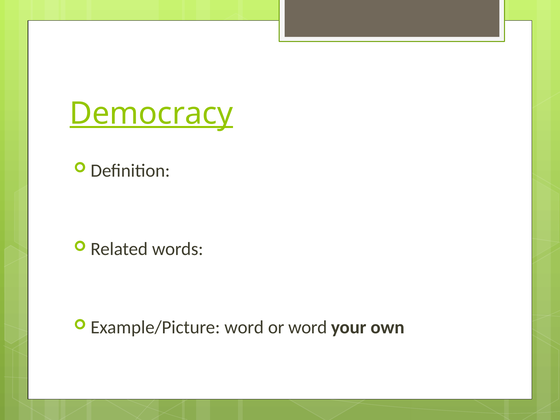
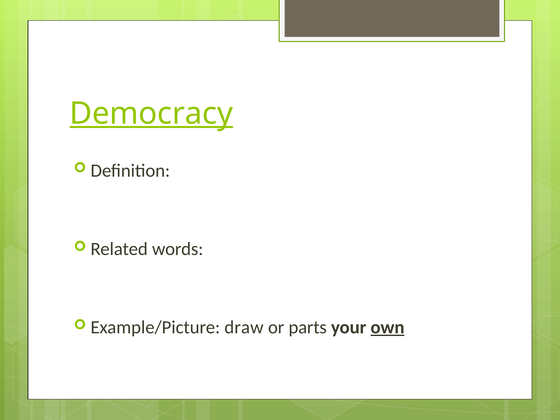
Example/Picture word: word -> draw
or word: word -> parts
own underline: none -> present
